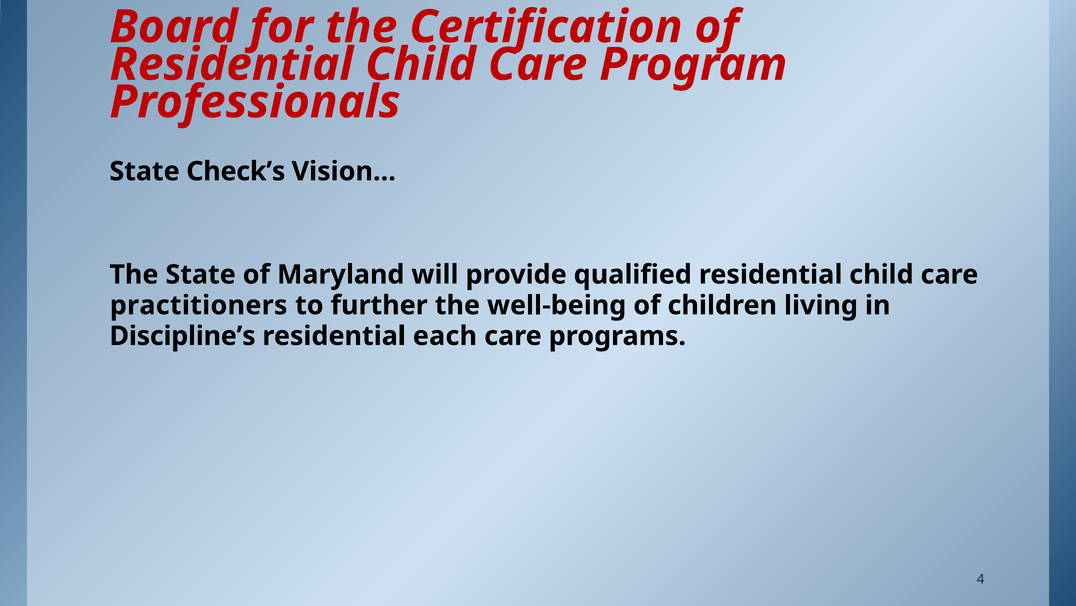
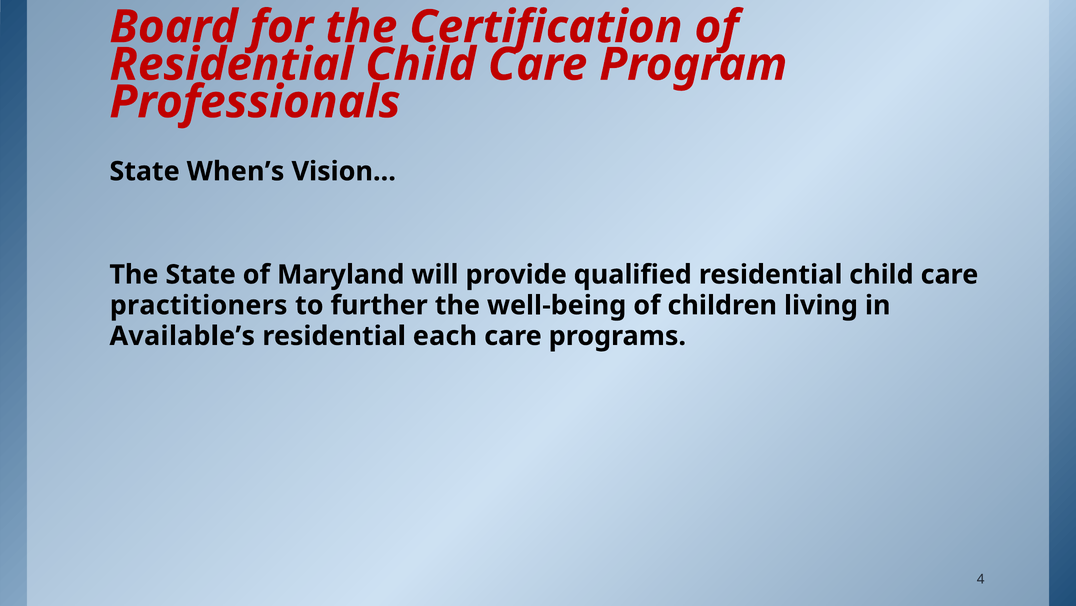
Check’s: Check’s -> When’s
Discipline’s: Discipline’s -> Available’s
